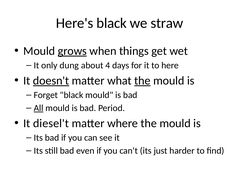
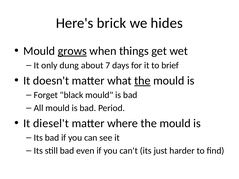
Here's black: black -> brick
straw: straw -> hides
4: 4 -> 7
here: here -> brief
doesn't underline: present -> none
All underline: present -> none
